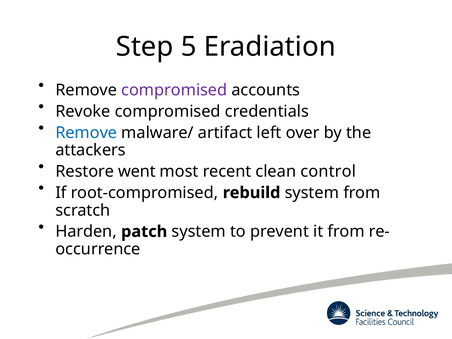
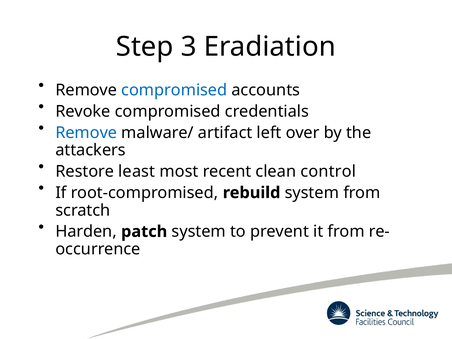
5: 5 -> 3
compromised at (174, 90) colour: purple -> blue
went: went -> least
